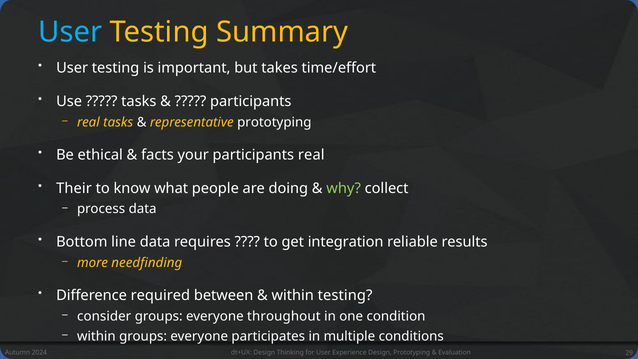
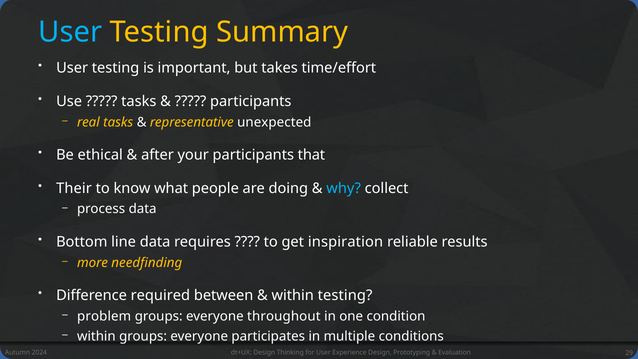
representative prototyping: prototyping -> unexpected
facts: facts -> after
participants real: real -> that
why colour: light green -> light blue
integration: integration -> inspiration
consider: consider -> problem
